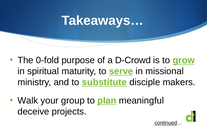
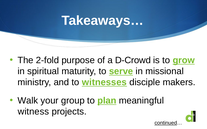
0-fold: 0-fold -> 2-fold
substitute: substitute -> witnesses
deceive: deceive -> witness
